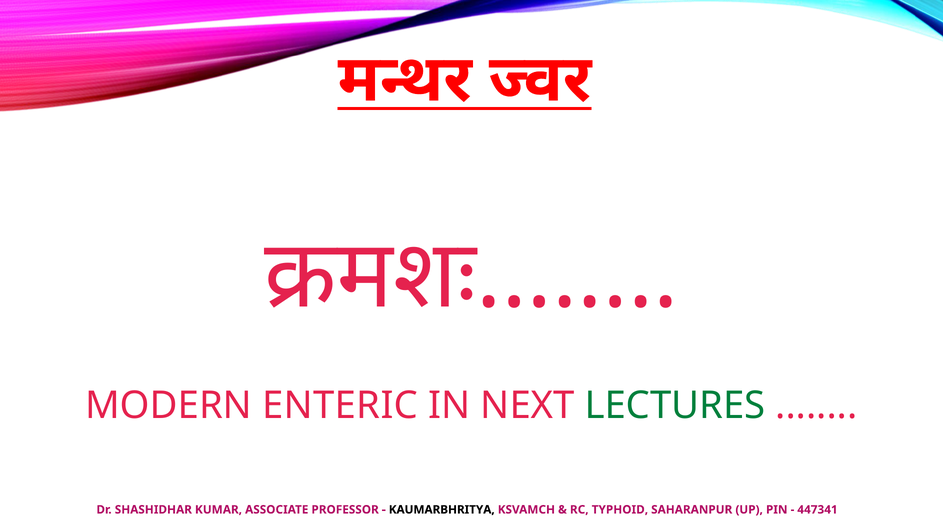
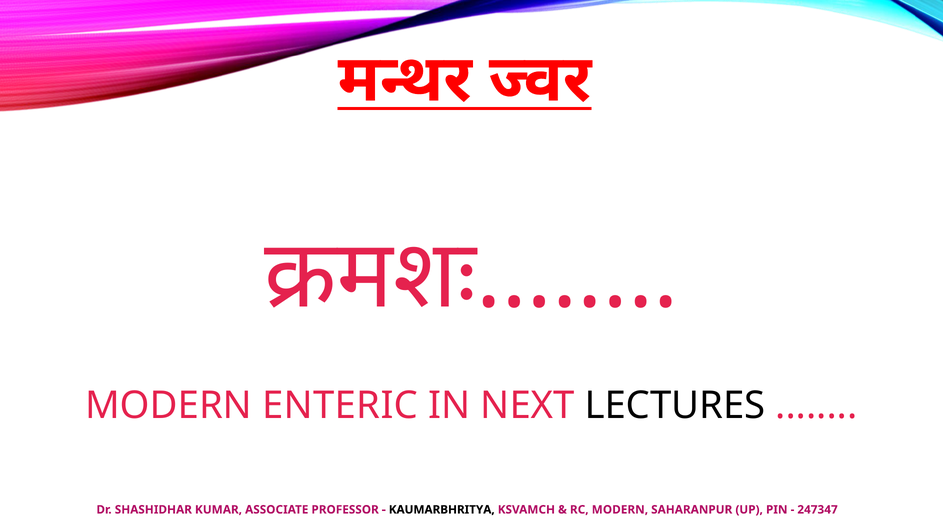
LECTURES colour: green -> black
RC TYPHOID: TYPHOID -> MODERN
447341: 447341 -> 247347
